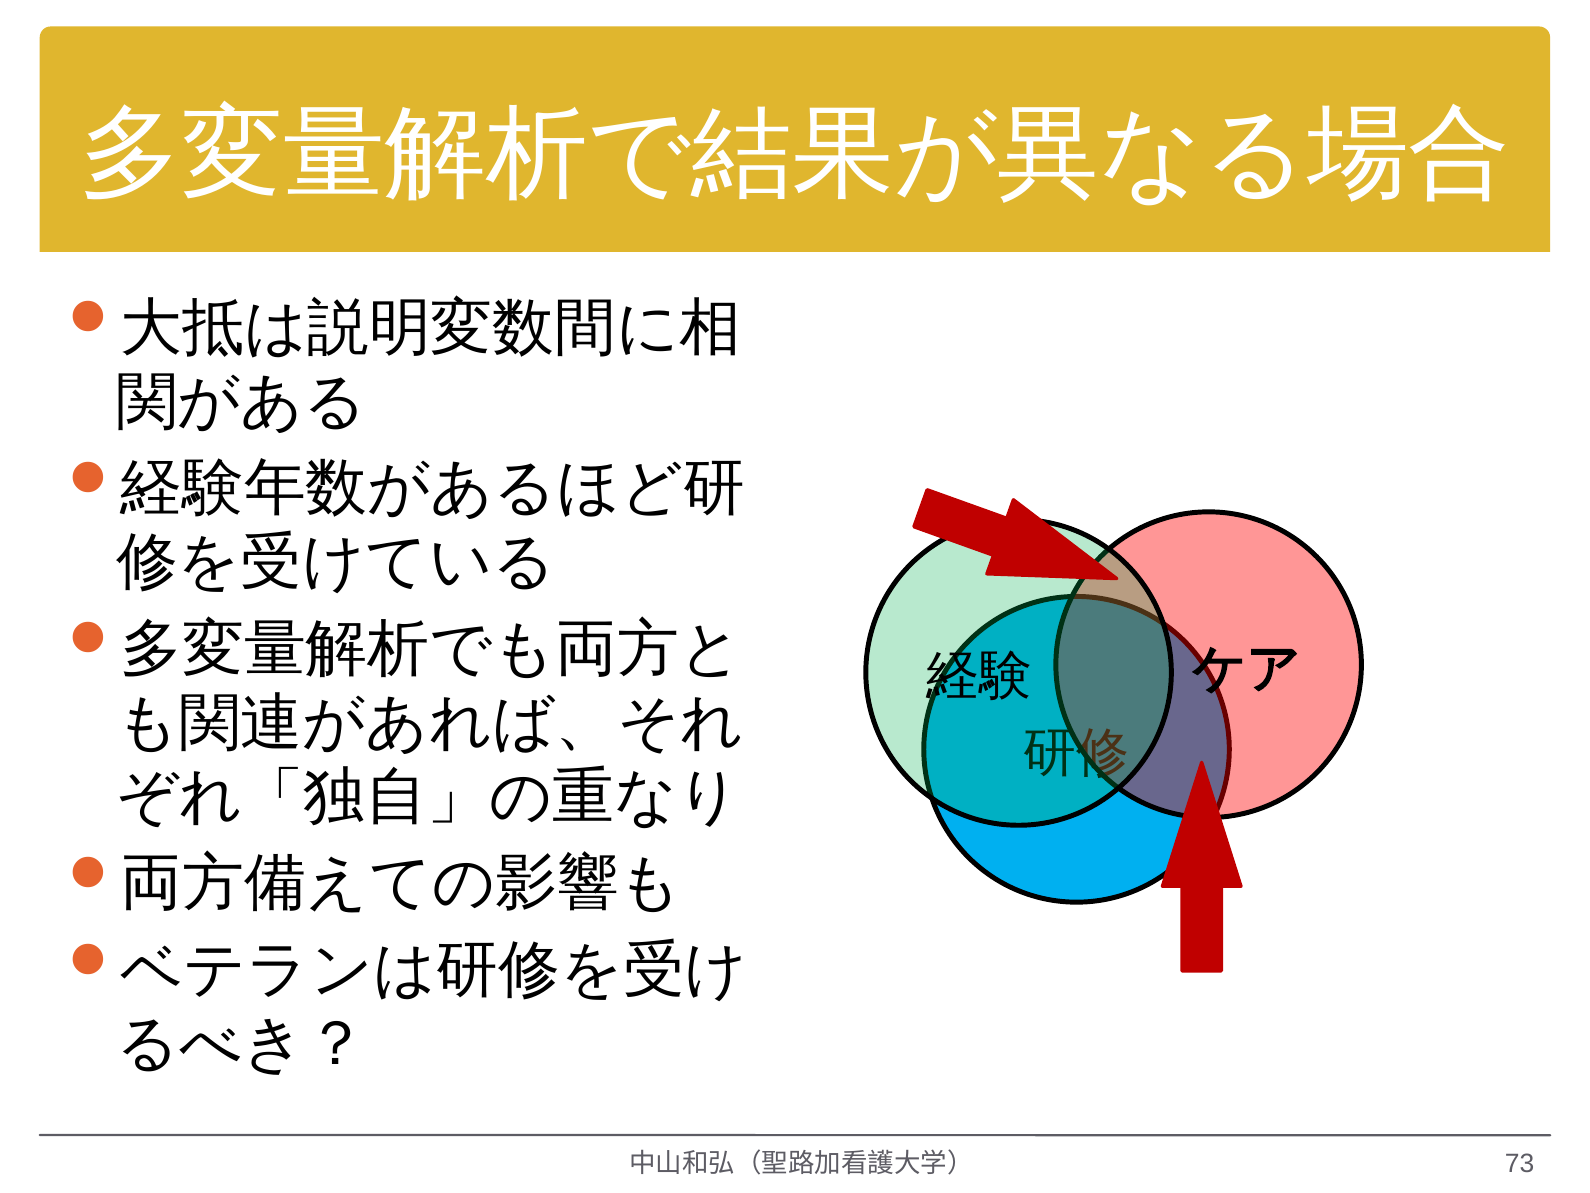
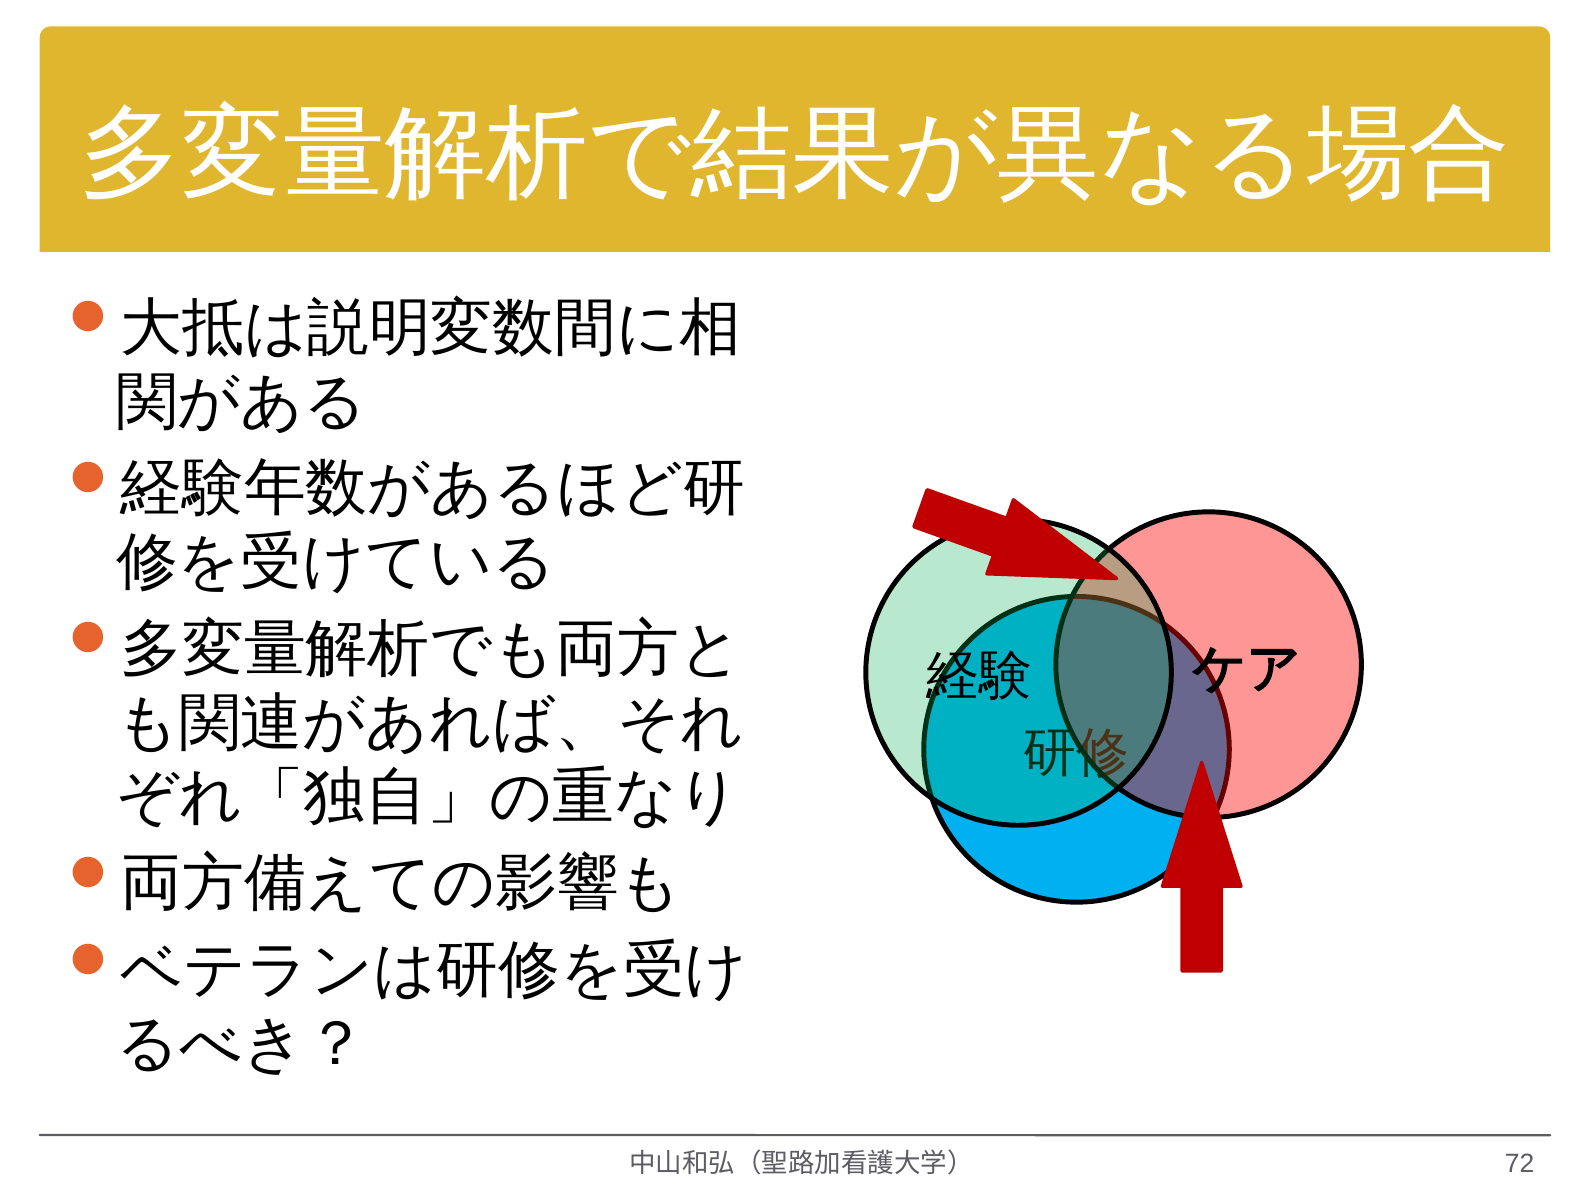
73: 73 -> 72
